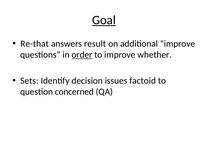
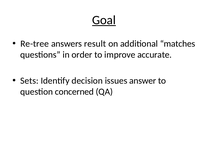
Re-that: Re-that -> Re-tree
additional improve: improve -> matches
order underline: present -> none
whether: whether -> accurate
factoid: factoid -> answer
